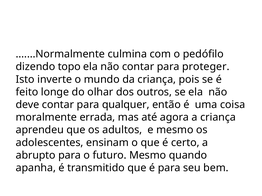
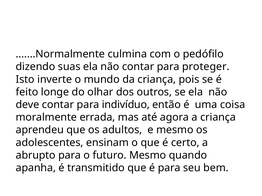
topo: topo -> suas
qualquer: qualquer -> indivíduo
